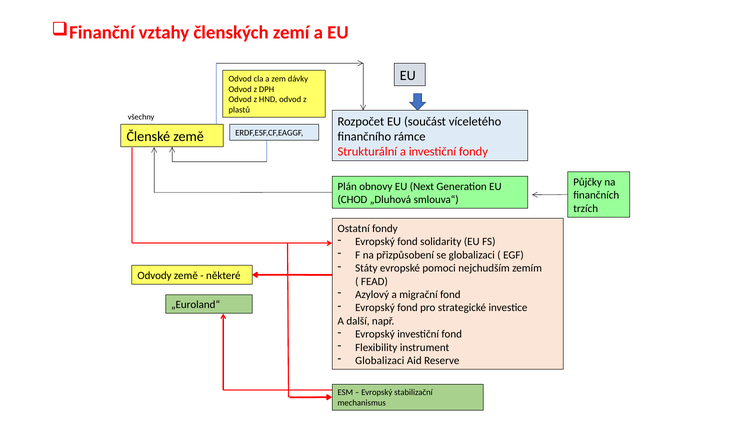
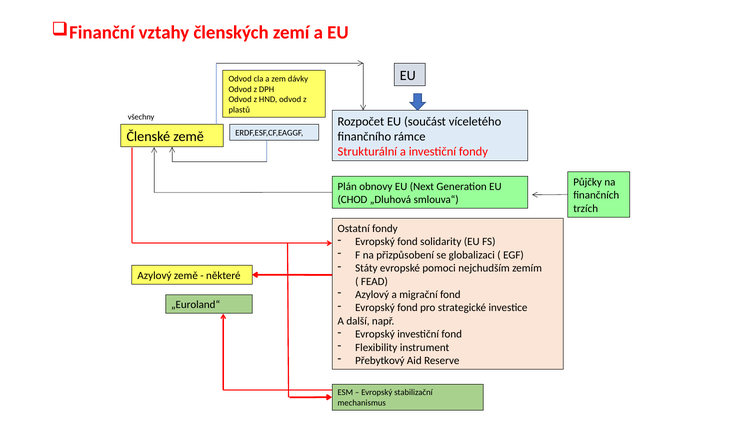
Odvody at (155, 275): Odvody -> Azylový
Globalizaci at (380, 360): Globalizaci -> Přebytkový
